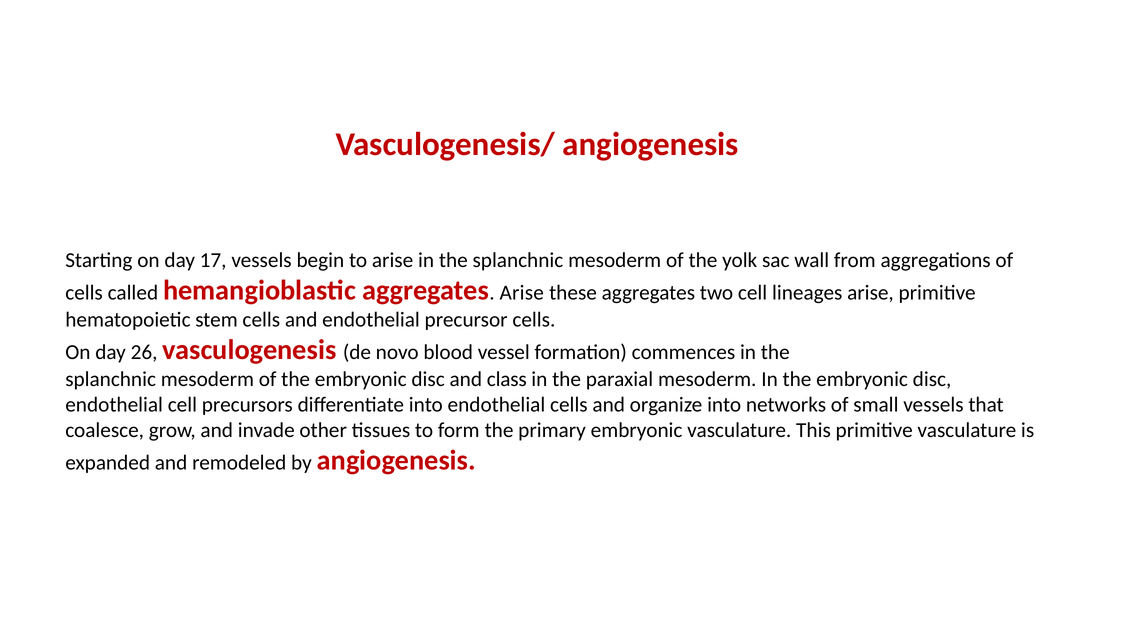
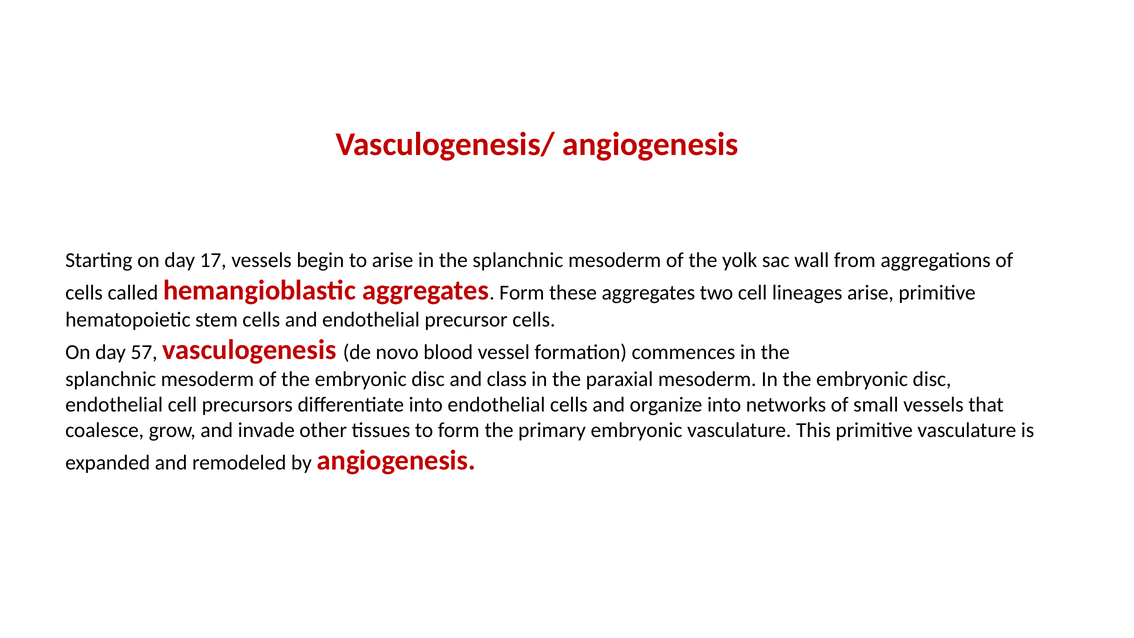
Arise at (522, 293): Arise -> Form
26: 26 -> 57
